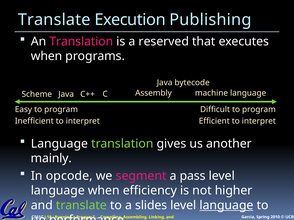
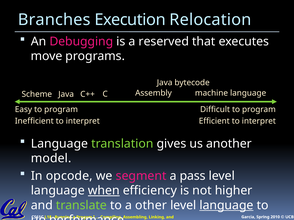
Translate at (54, 20): Translate -> Branches
Publishing: Publishing -> Relocation
An Translation: Translation -> Debugging
when at (47, 56): when -> move
mainly: mainly -> model
when at (104, 191) underline: none -> present
slides: slides -> other
